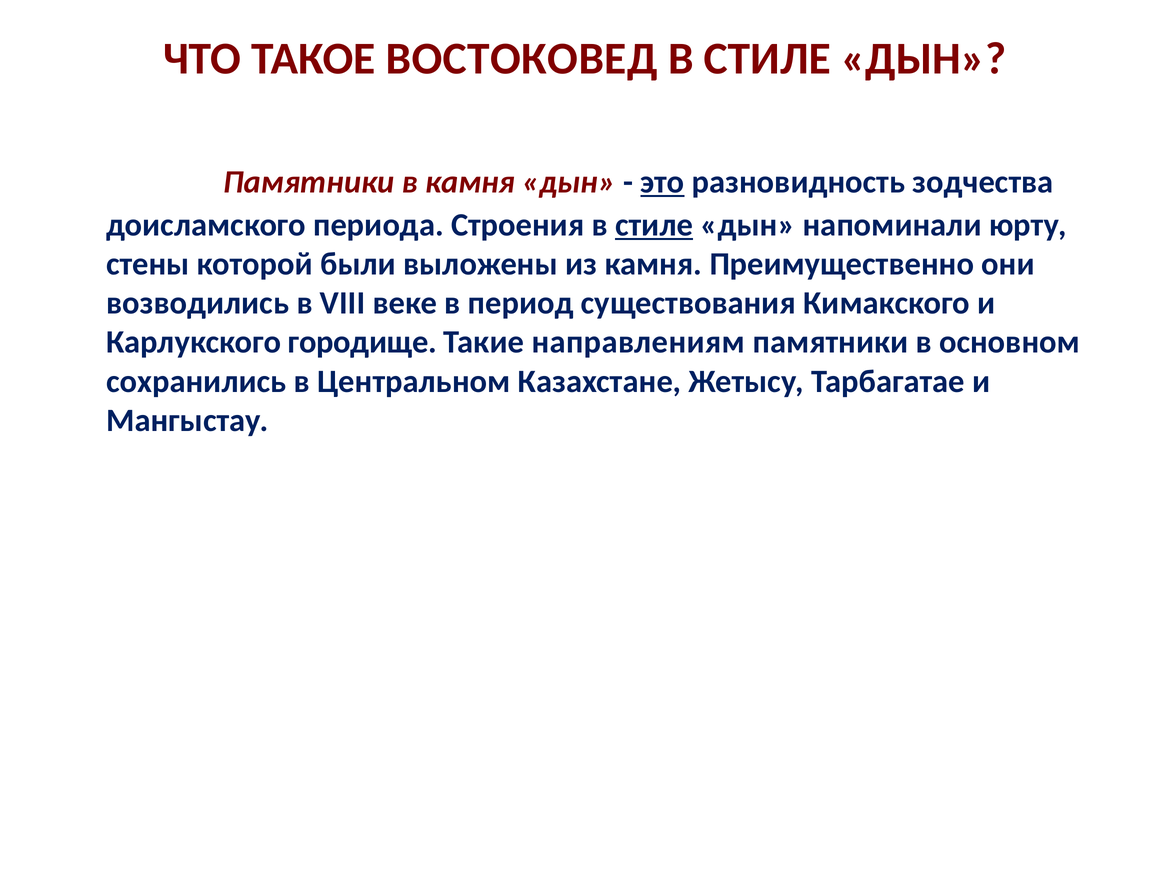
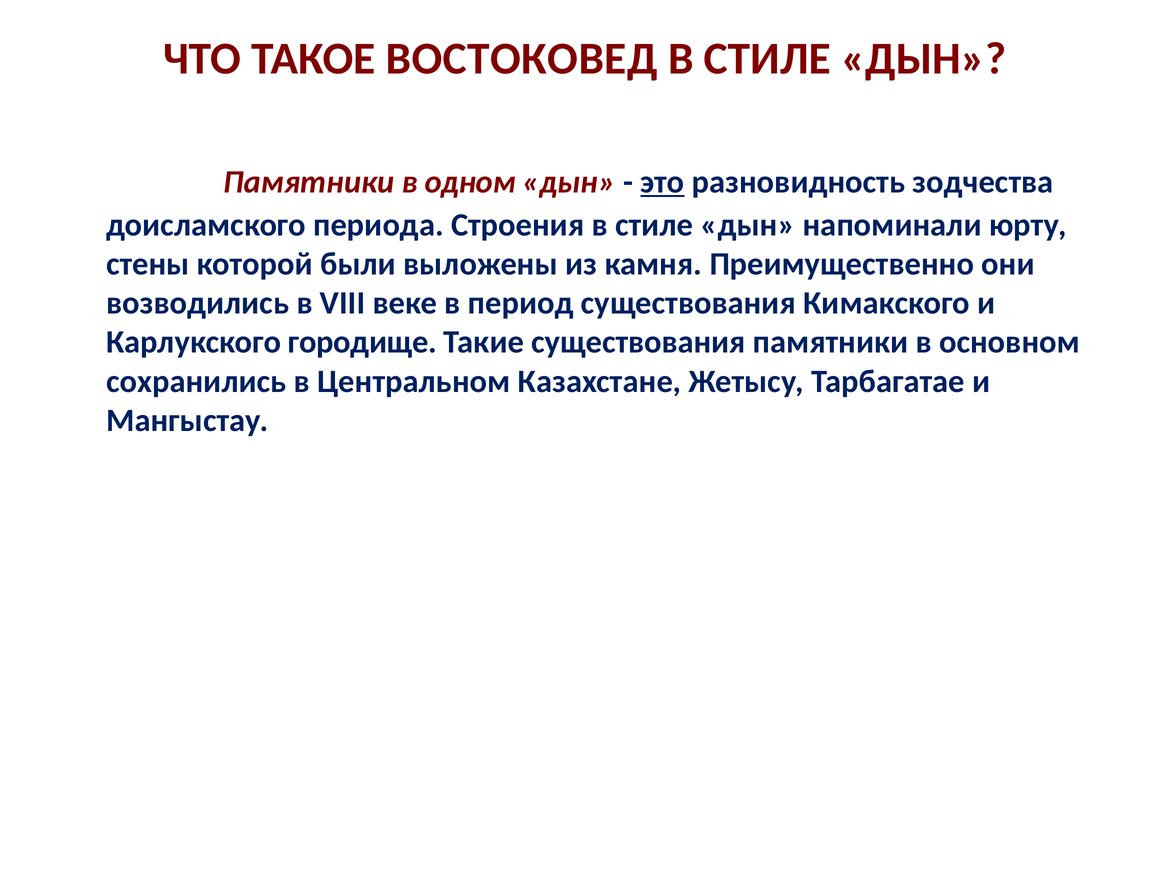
в камня: камня -> одном
стиле at (654, 225) underline: present -> none
Такие направлениям: направлениям -> существования
